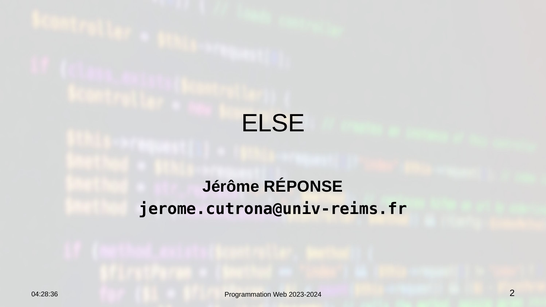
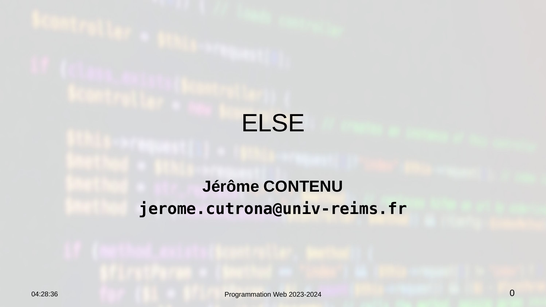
RÉPONSE: RÉPONSE -> CONTENU
2: 2 -> 0
